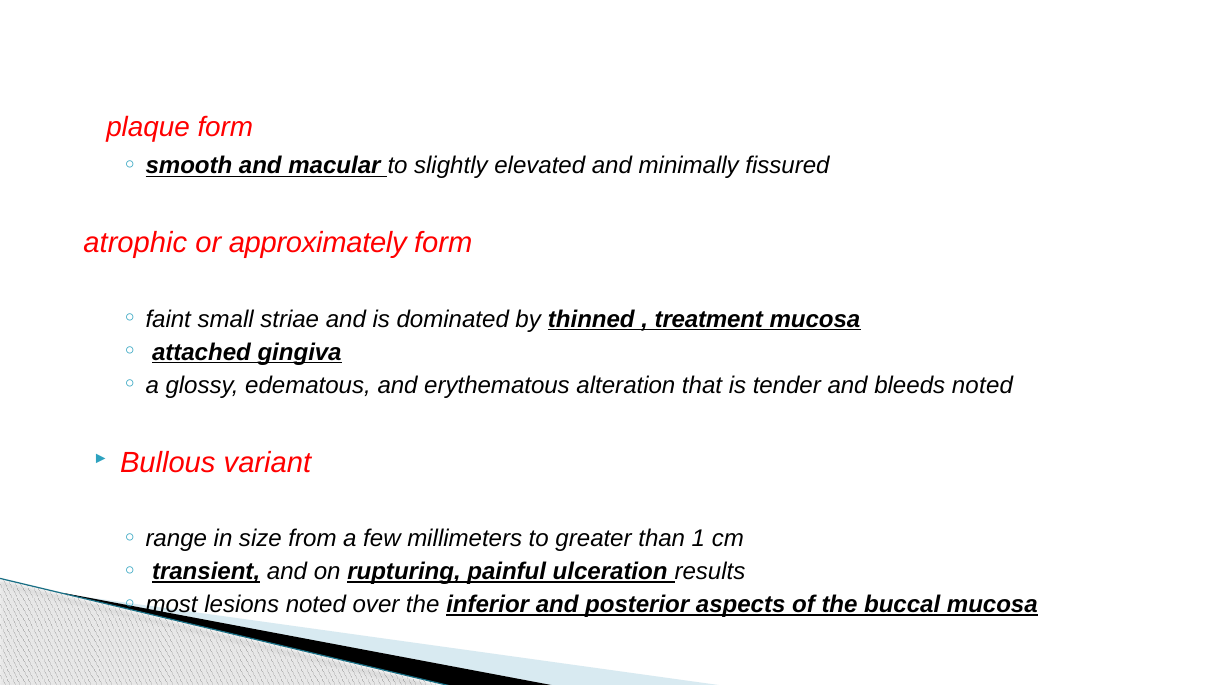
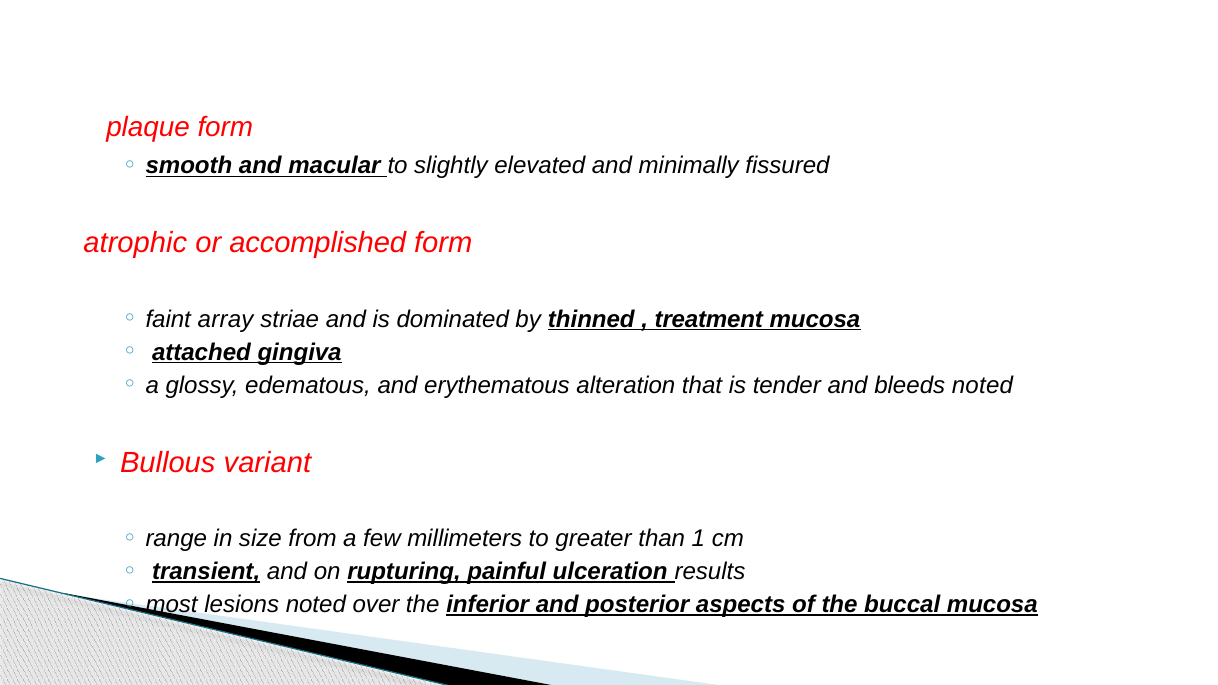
approximately: approximately -> accomplished
small: small -> array
